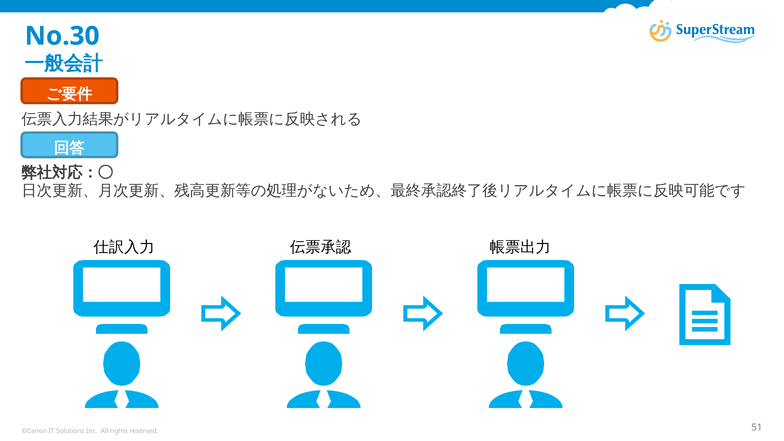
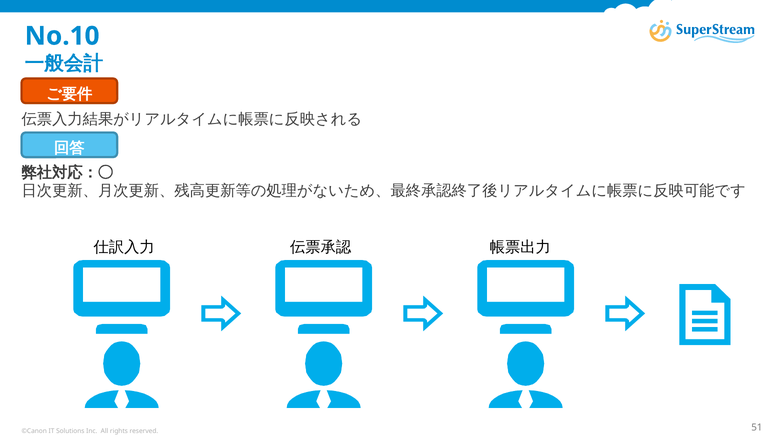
No.30: No.30 -> No.10
